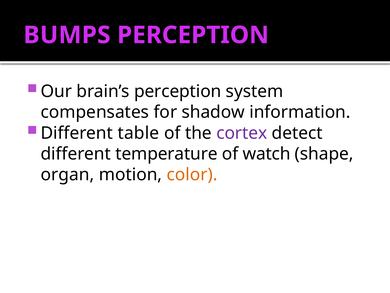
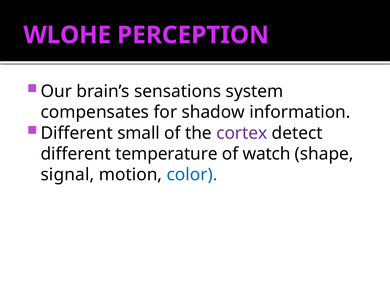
BUMPS: BUMPS -> WLOHE
brain’s perception: perception -> sensations
table: table -> small
organ: organ -> signal
color colour: orange -> blue
